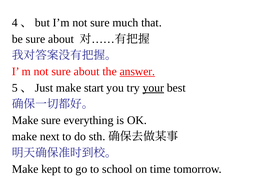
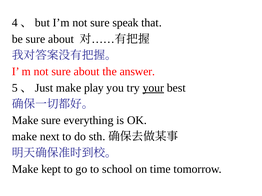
much: much -> speak
answer underline: present -> none
start: start -> play
